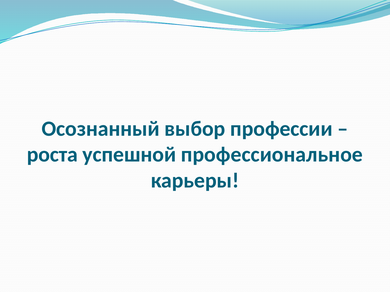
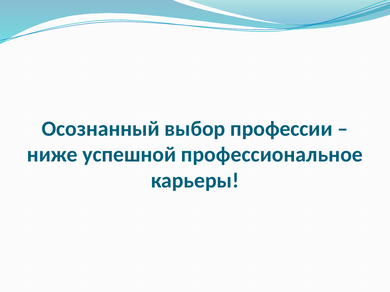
роста: роста -> ниже
